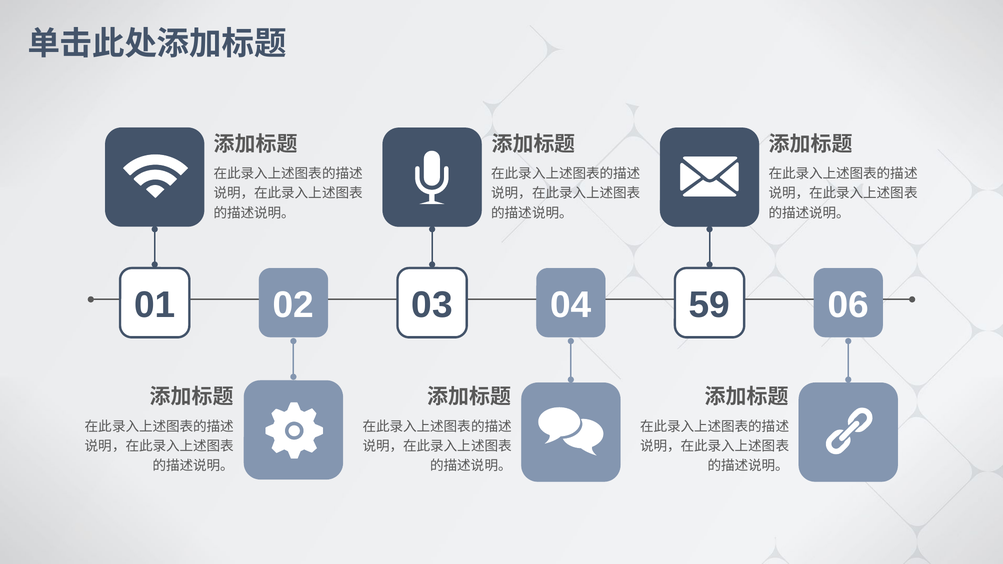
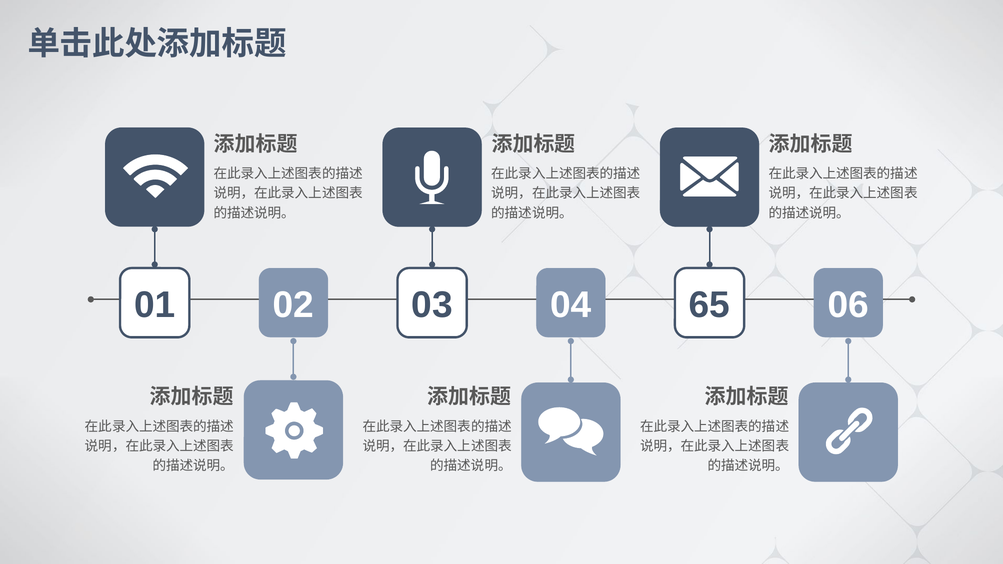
59: 59 -> 65
